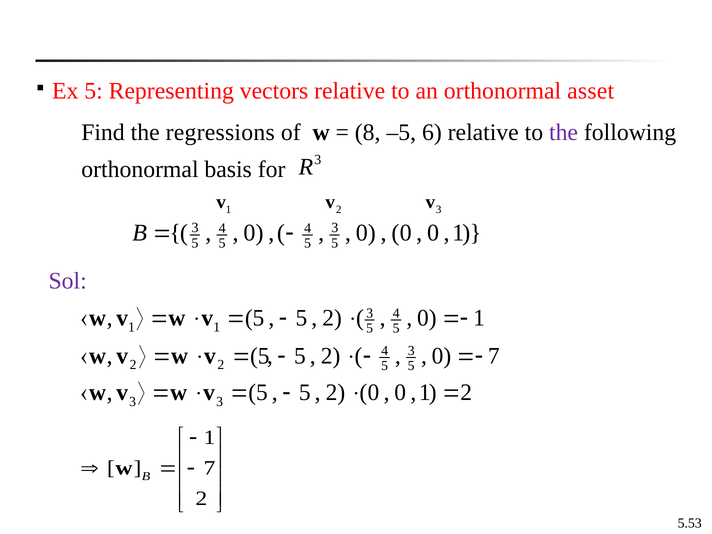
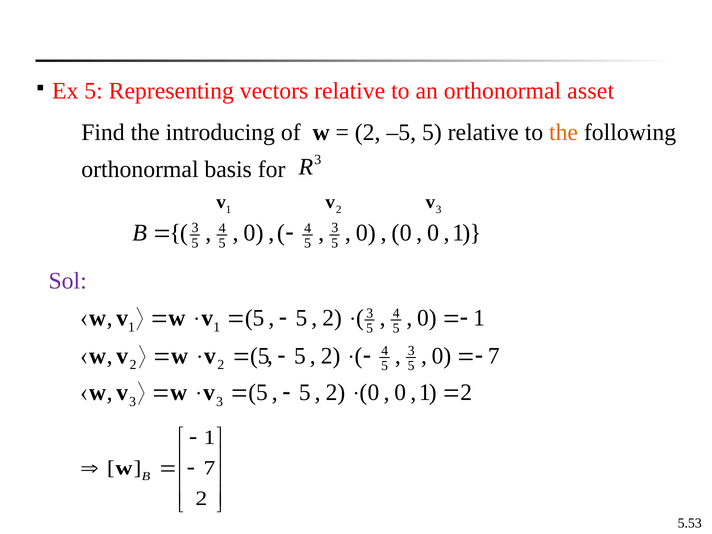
regressions: regressions -> introducing
8 at (368, 132): 8 -> 2
–5 6: 6 -> 5
the at (564, 132) colour: purple -> orange
